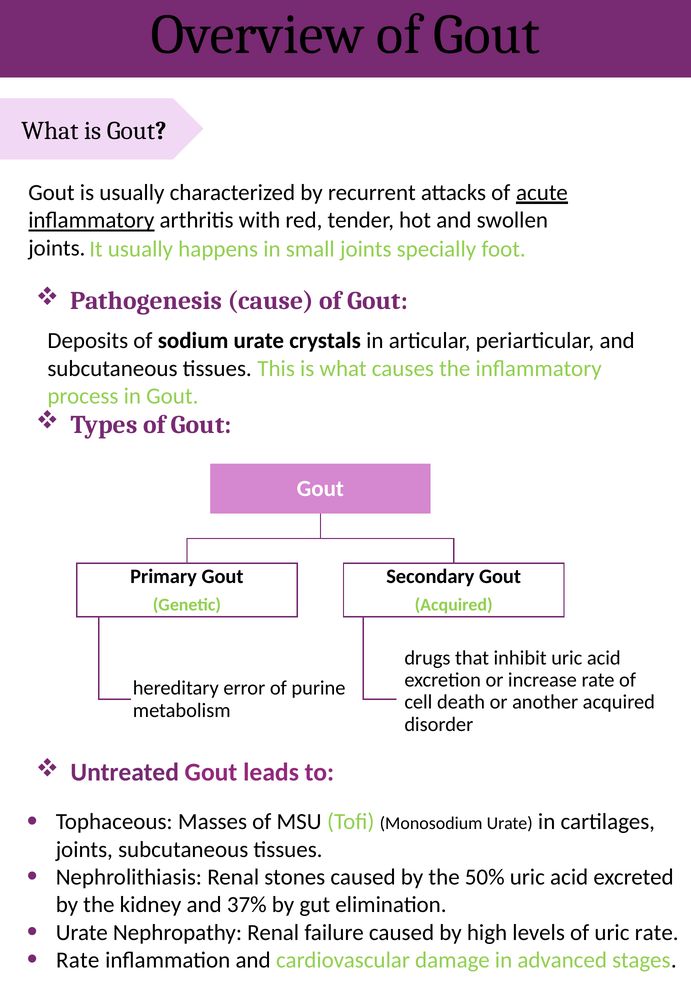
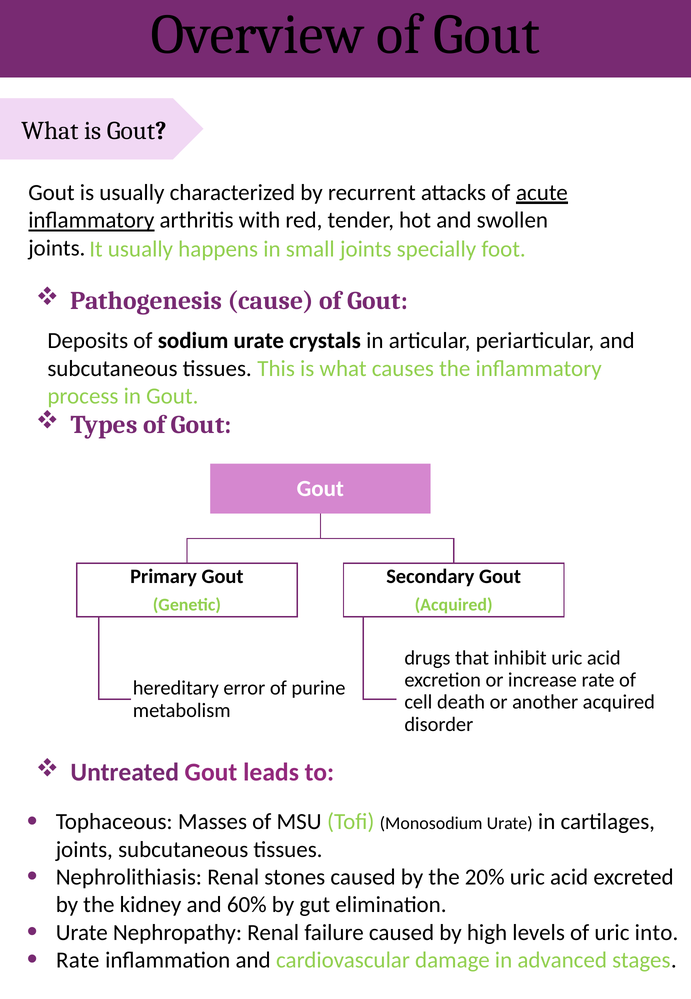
50%: 50% -> 20%
37%: 37% -> 60%
uric rate: rate -> into
